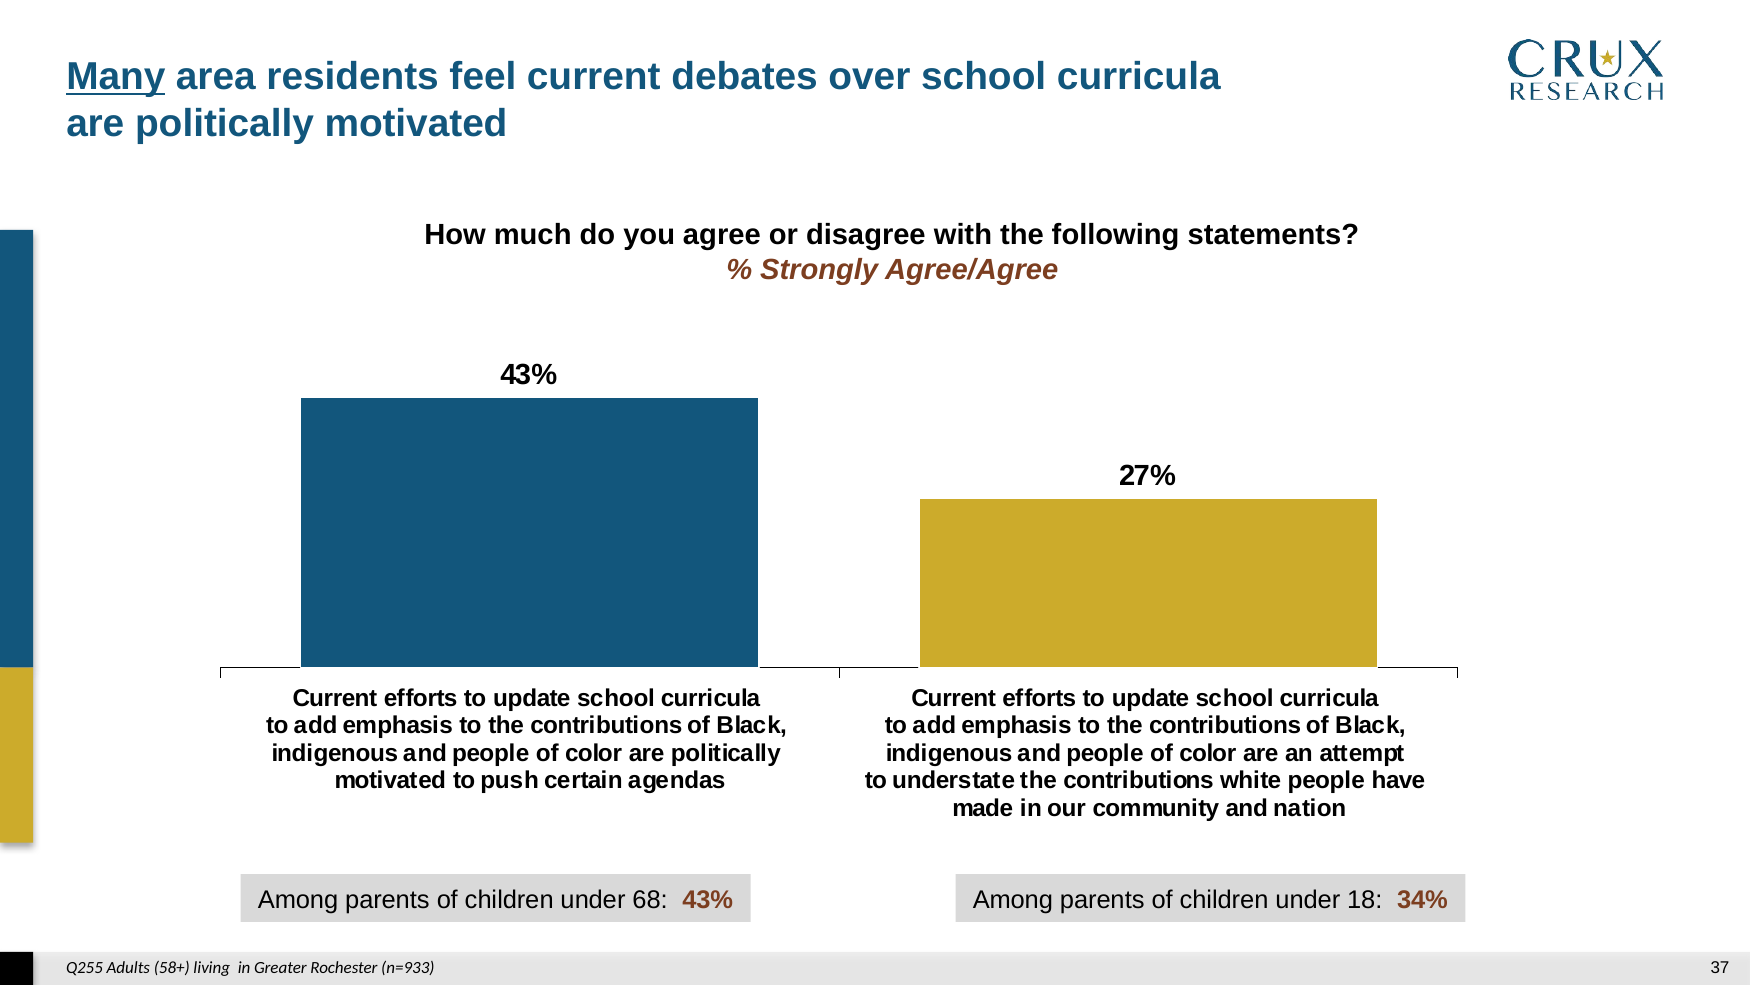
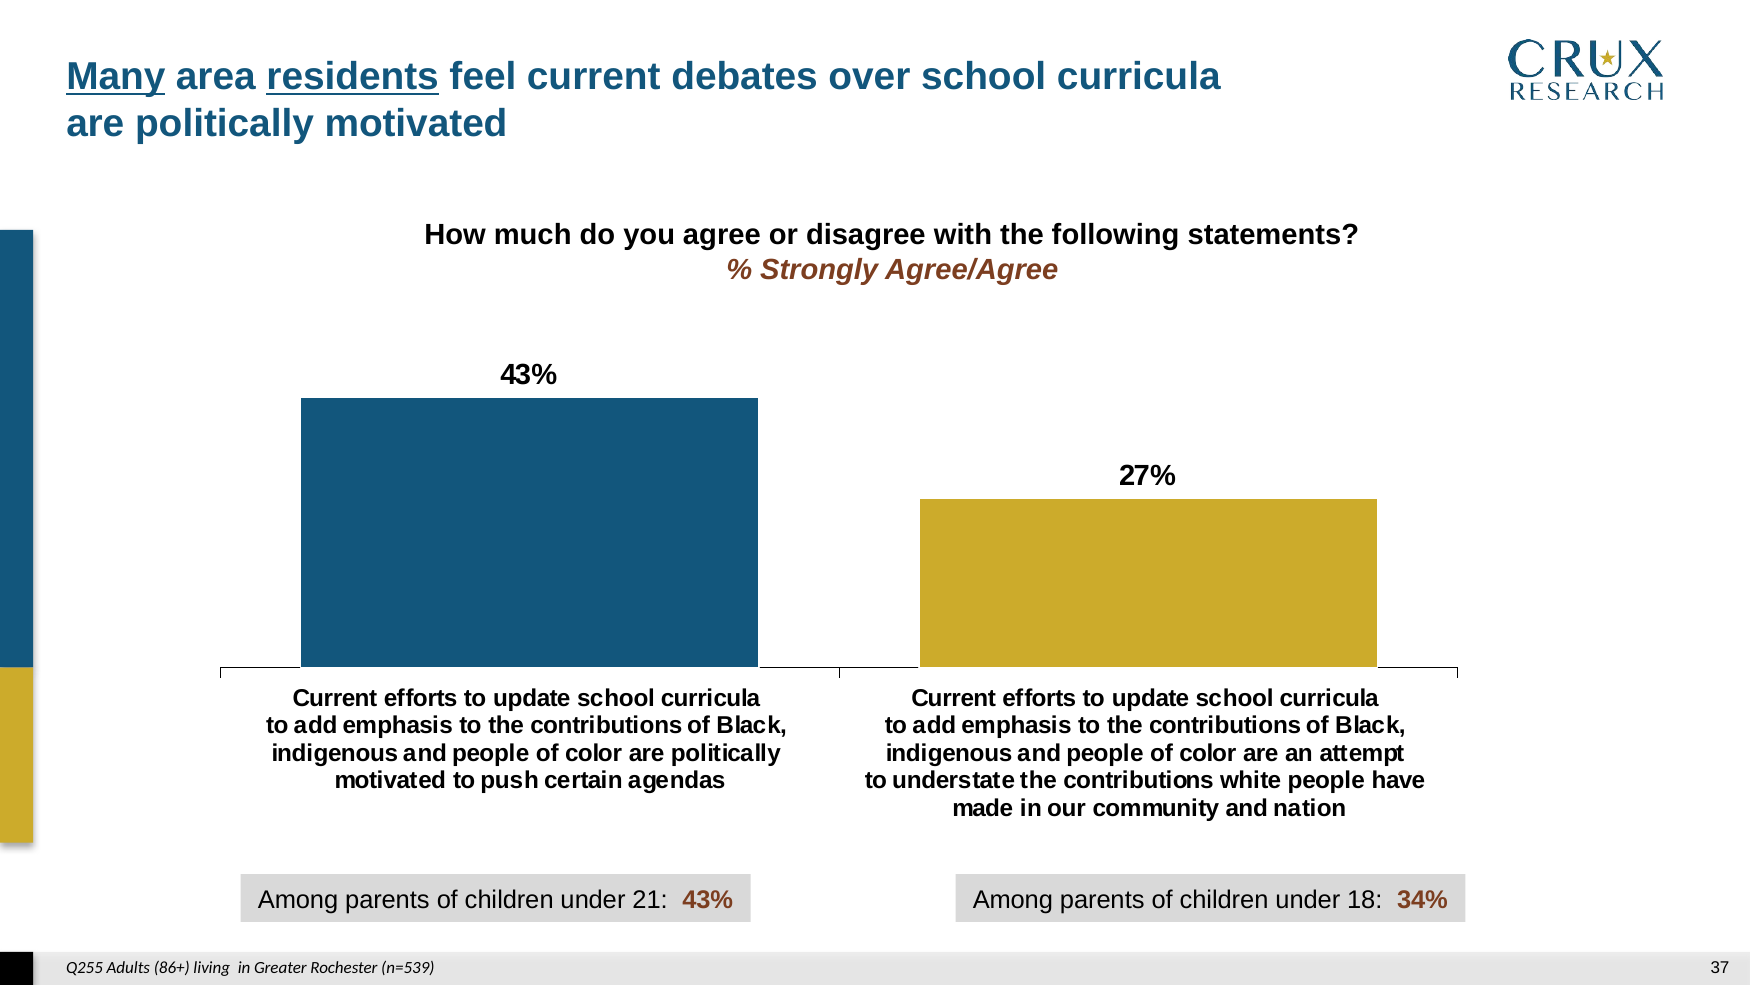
residents underline: none -> present
68: 68 -> 21
58+: 58+ -> 86+
n=933: n=933 -> n=539
